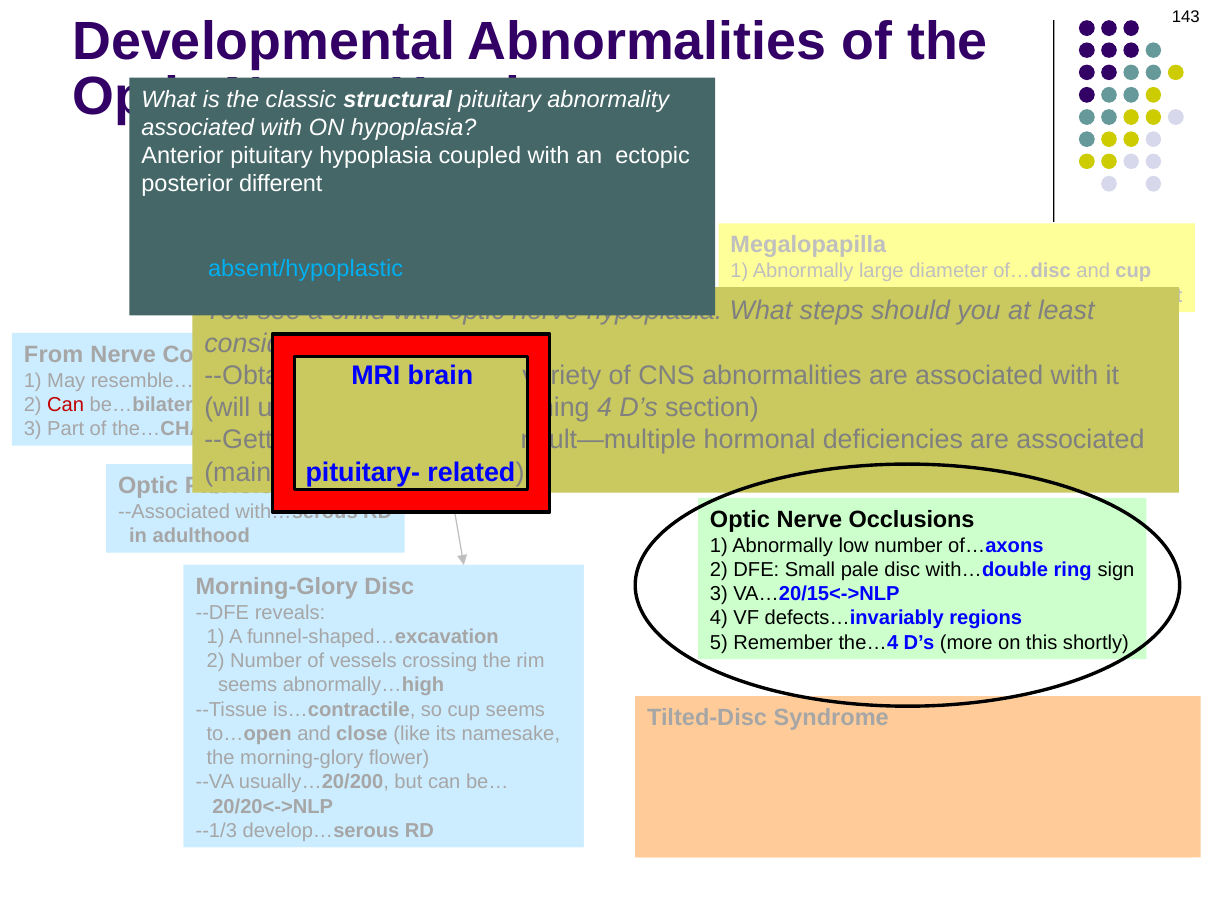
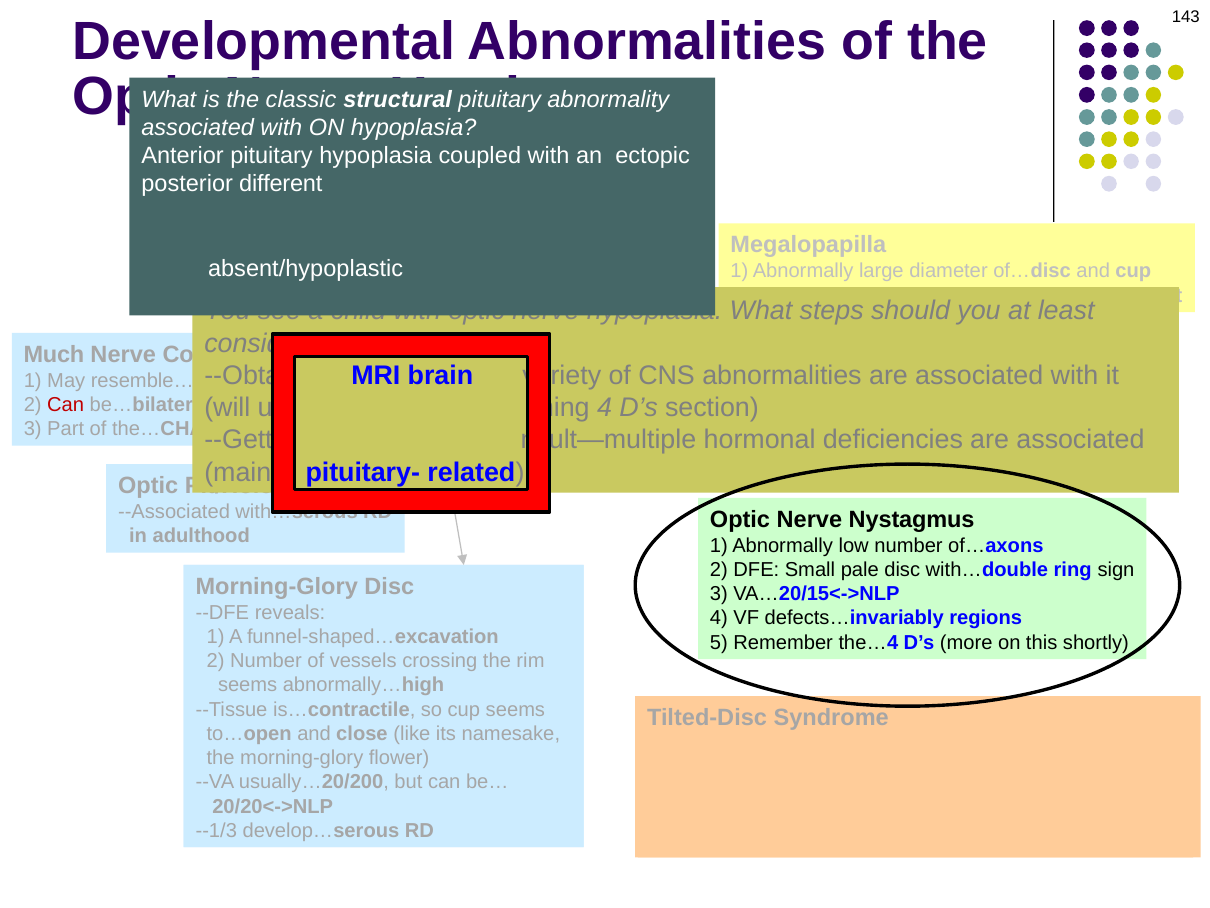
absent/hypoplastic colour: light blue -> white
From: From -> Much
Occlusions: Occlusions -> Nystagmus
